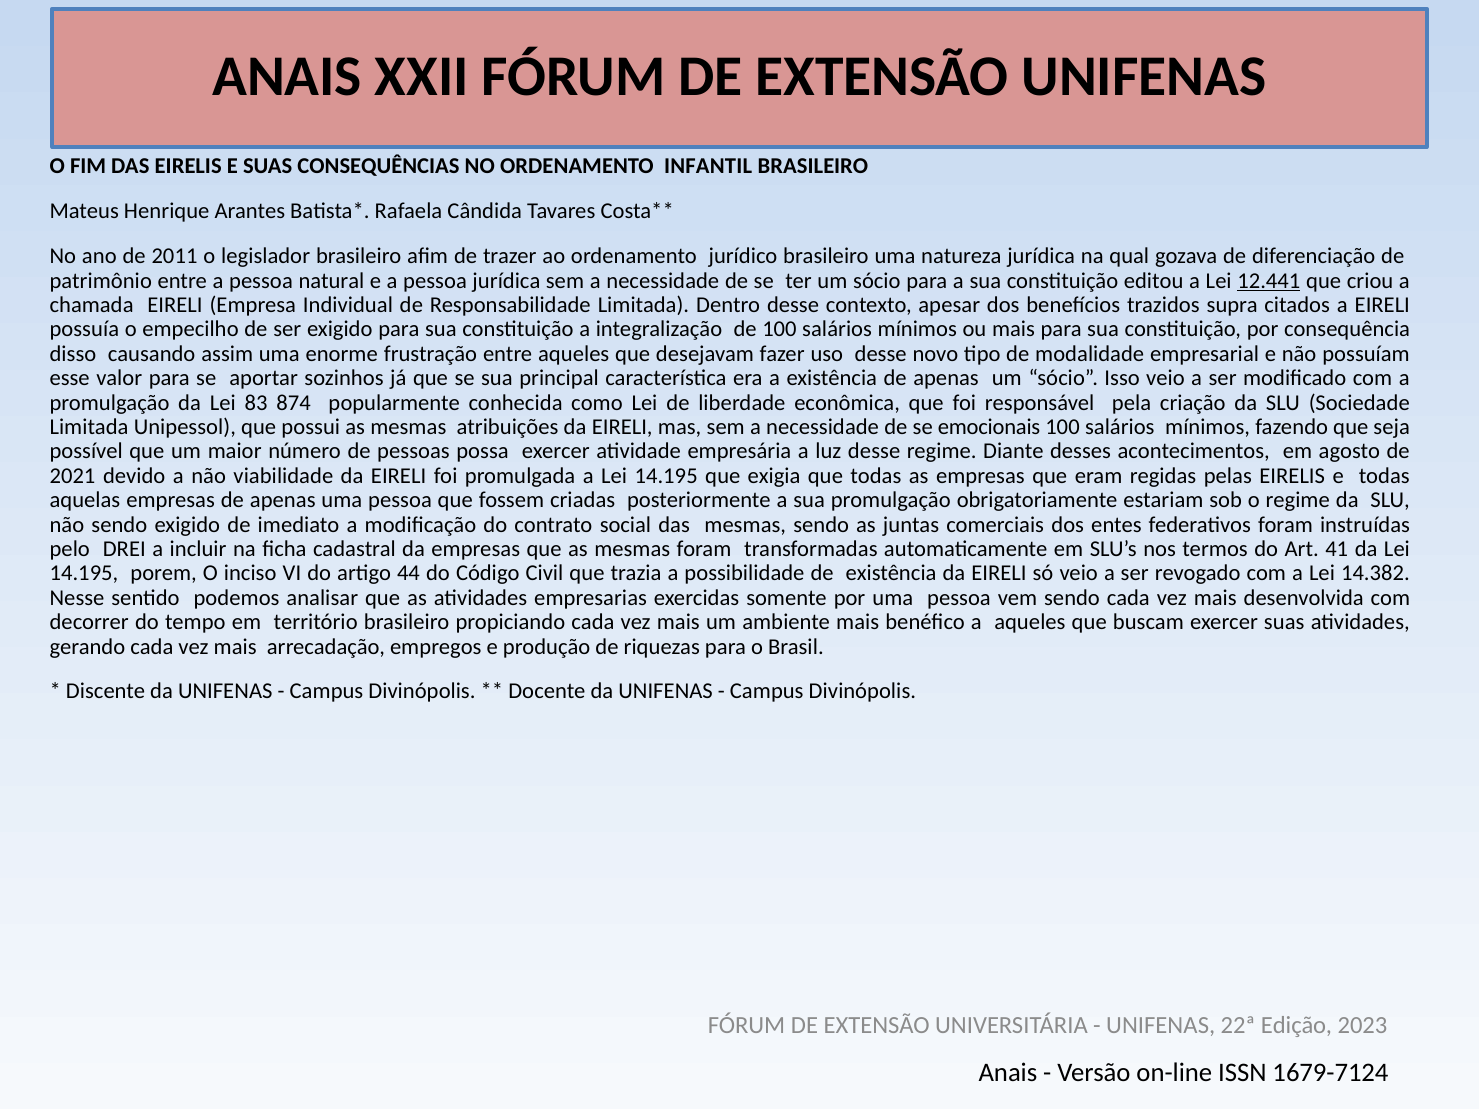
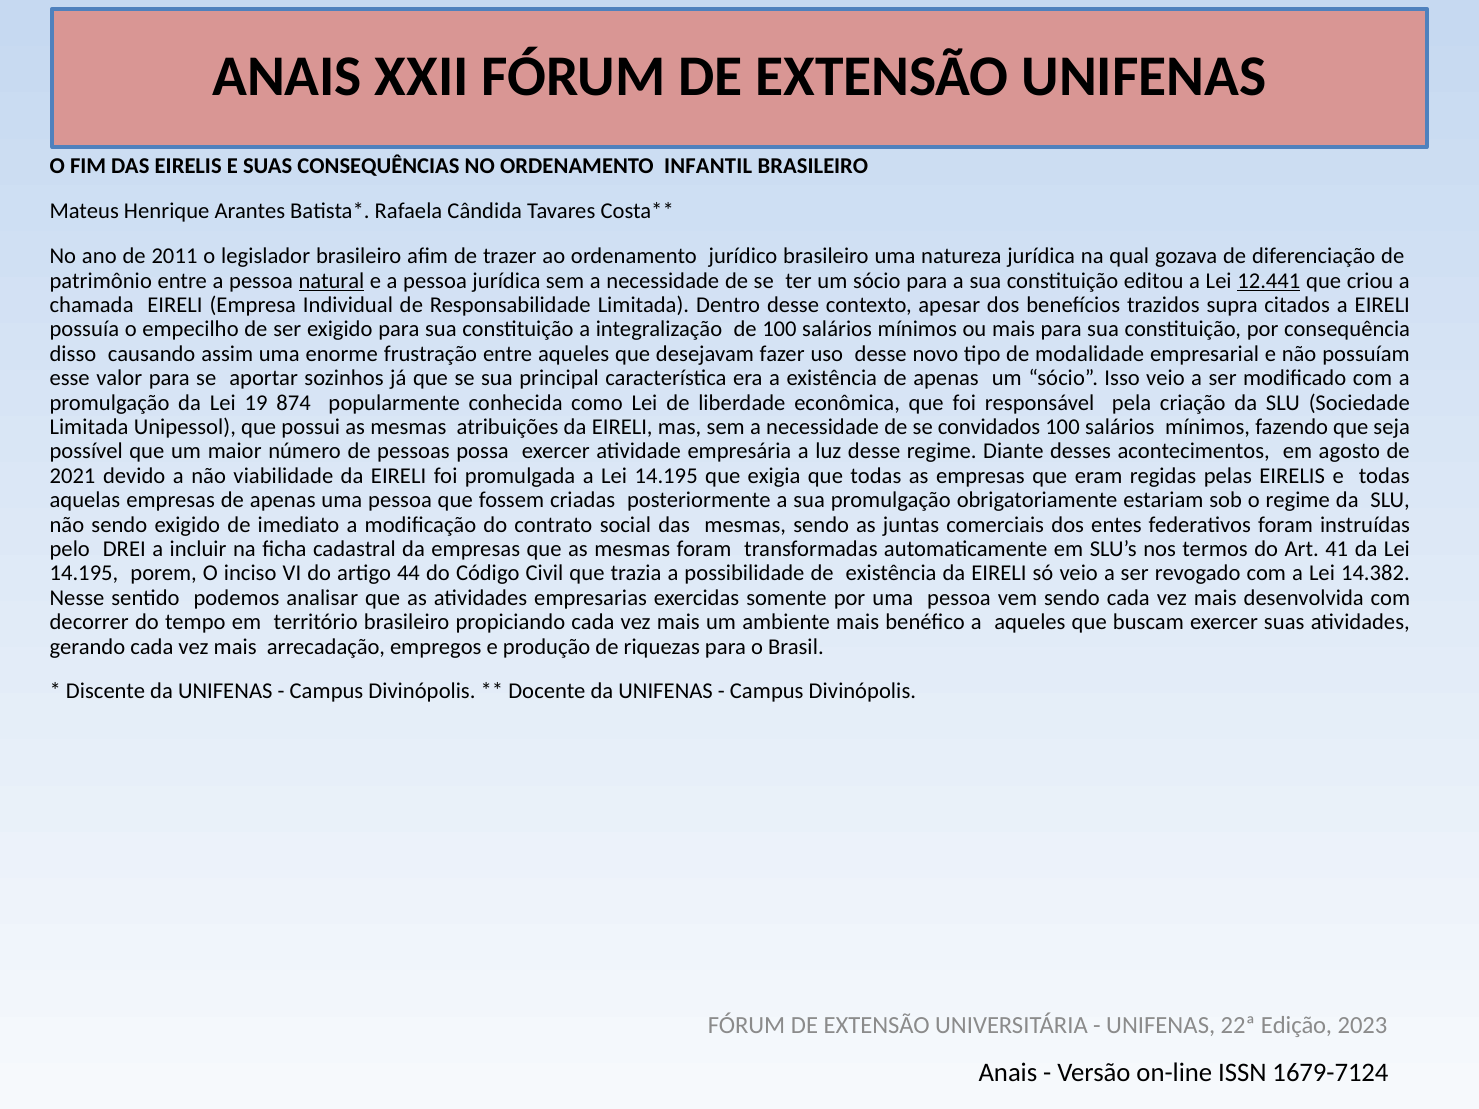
natural underline: none -> present
83: 83 -> 19
emocionais: emocionais -> convidados
